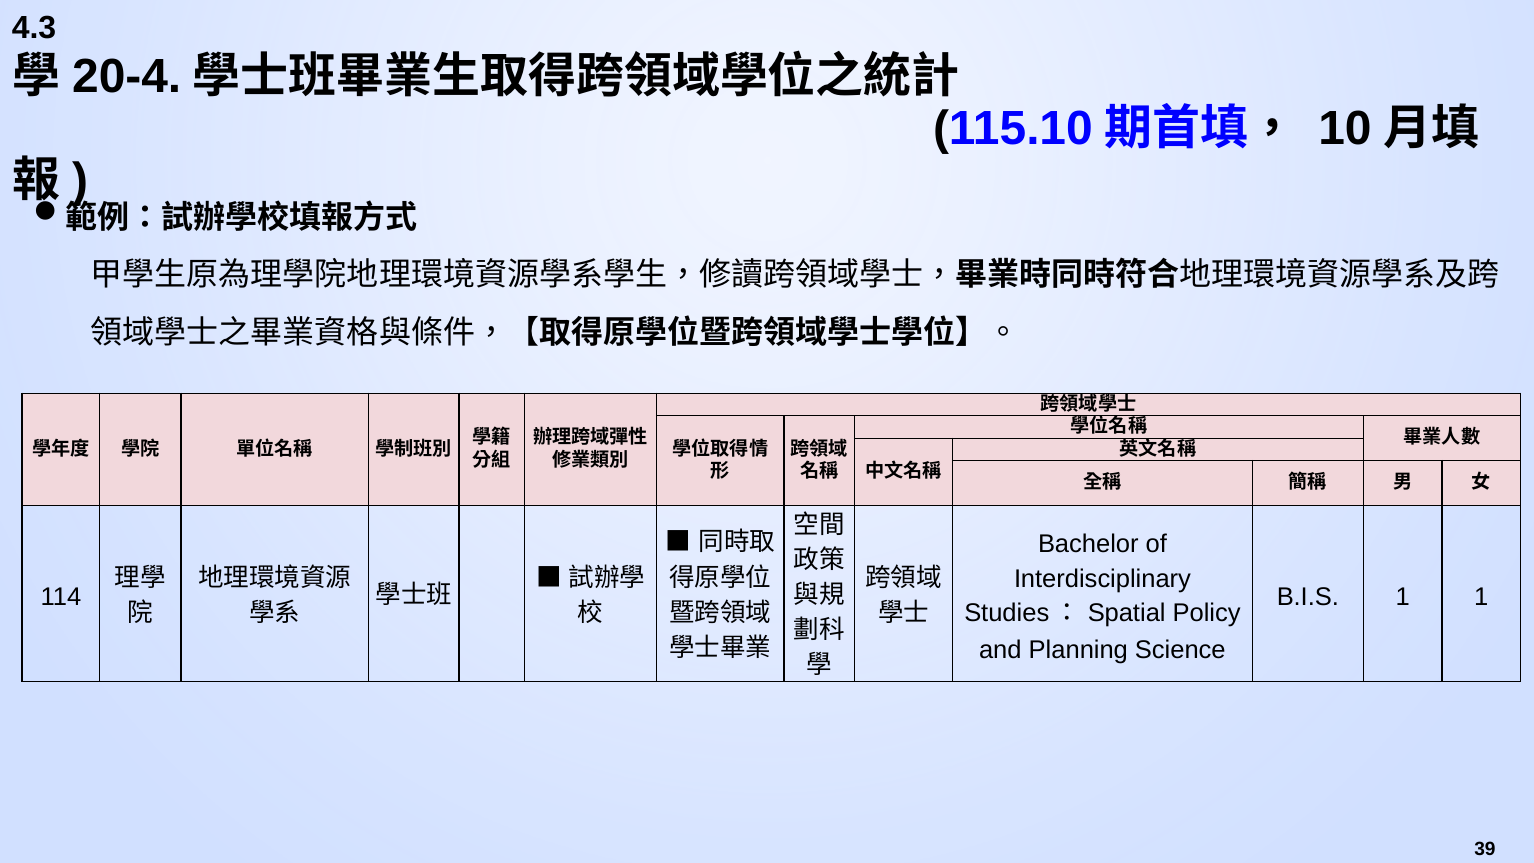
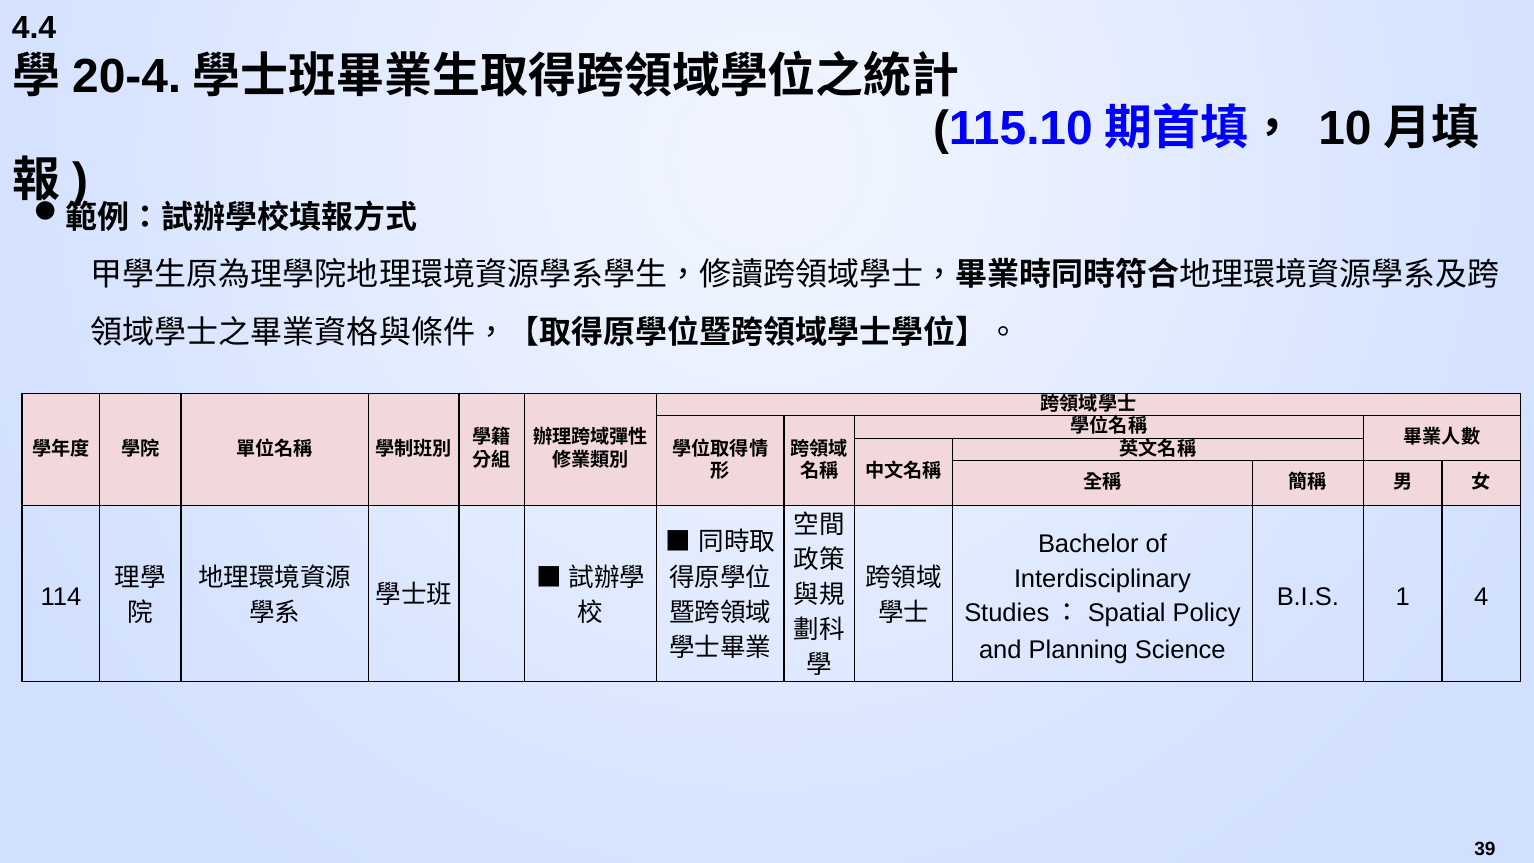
4.3: 4.3 -> 4.4
1 1: 1 -> 4
